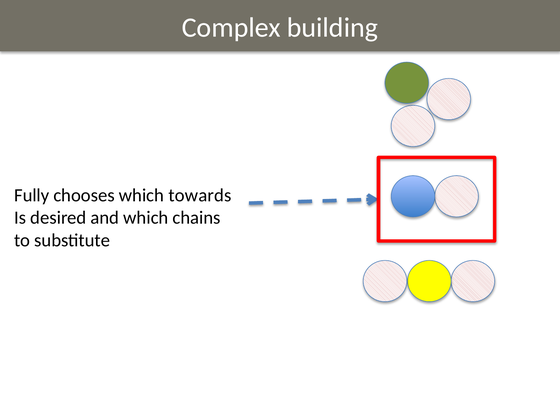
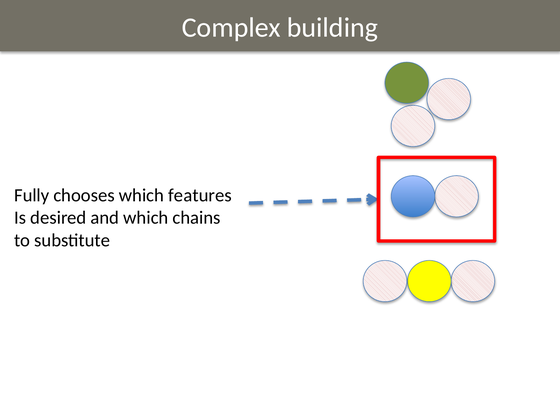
towards: towards -> features
